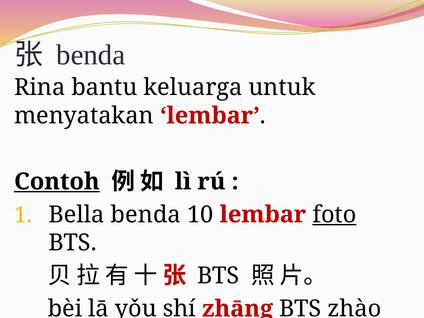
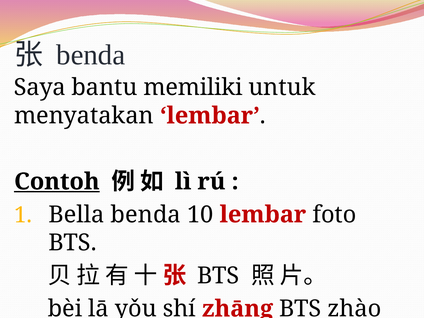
Rina: Rina -> Saya
keluarga: keluarga -> memiliki
foto underline: present -> none
